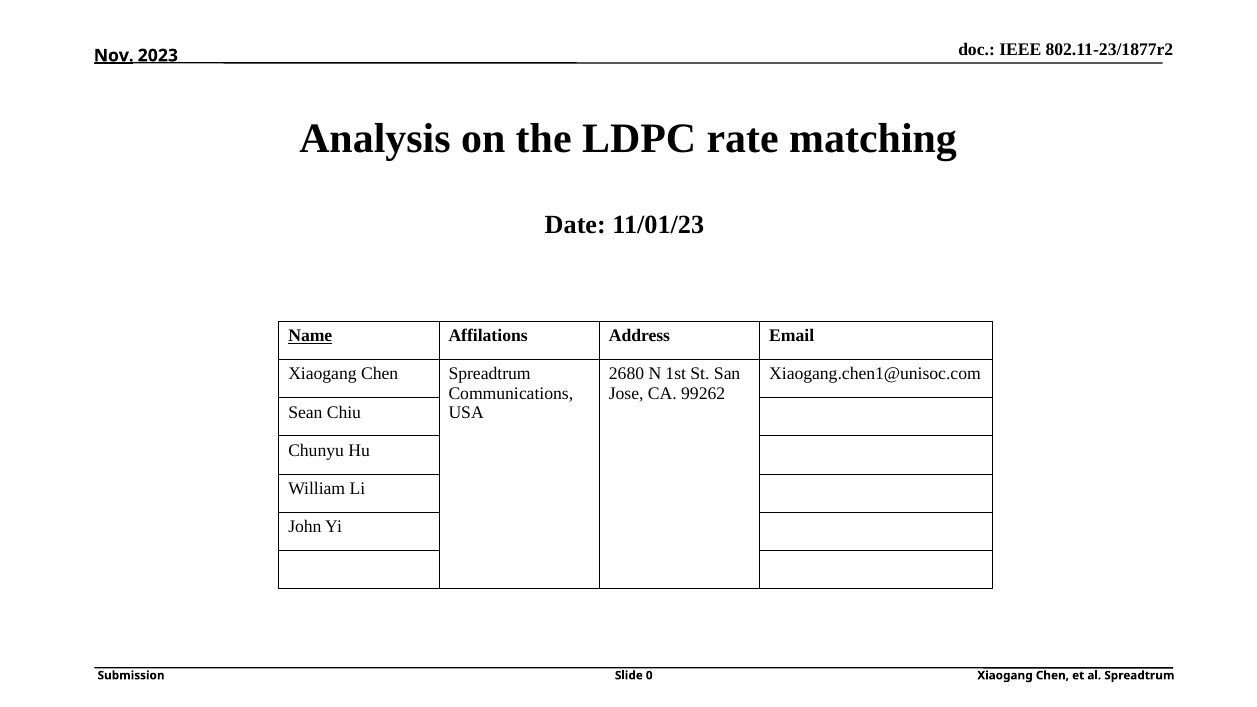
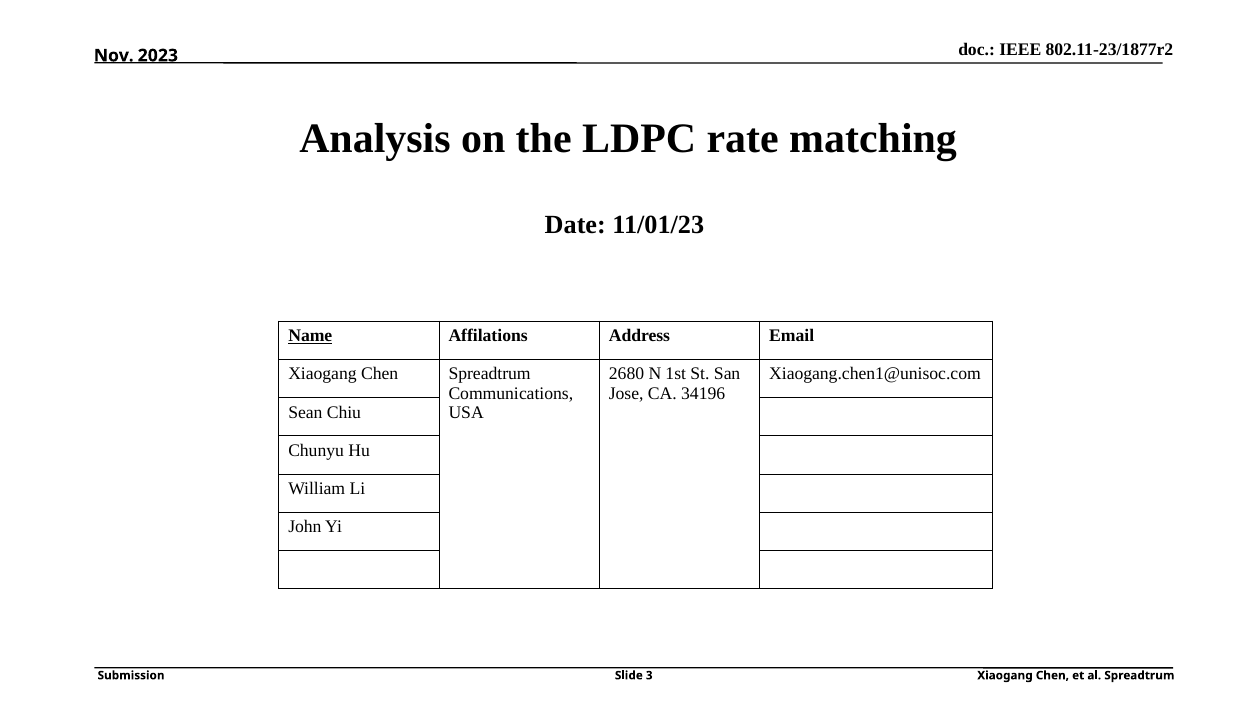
Nov underline: present -> none
99262: 99262 -> 34196
0: 0 -> 3
